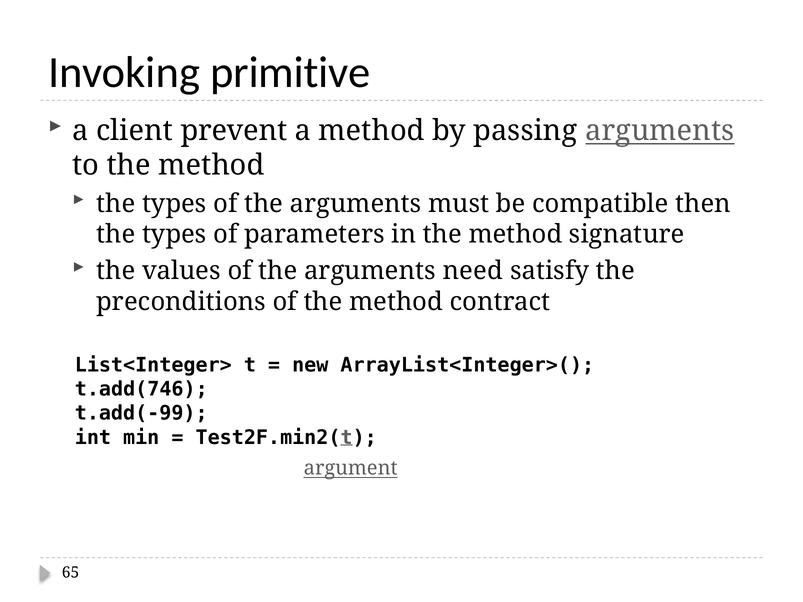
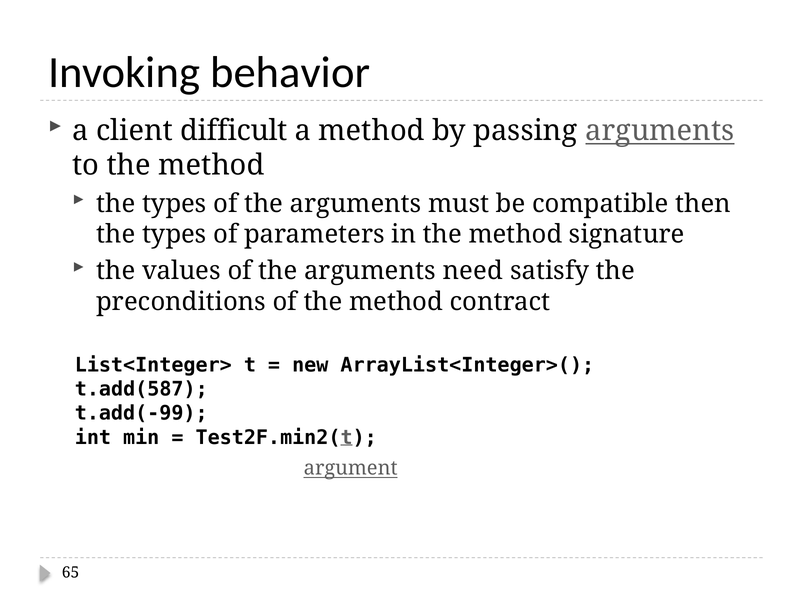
primitive: primitive -> behavior
prevent: prevent -> difficult
t.add(746: t.add(746 -> t.add(587
